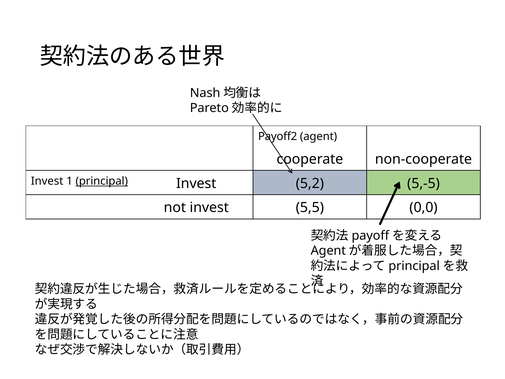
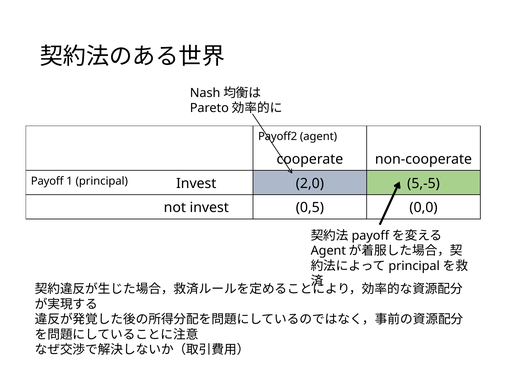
Invest at (47, 181): Invest -> Payoff
principal underline: present -> none
5,2: 5,2 -> 2,0
5,5: 5,5 -> 0,5
